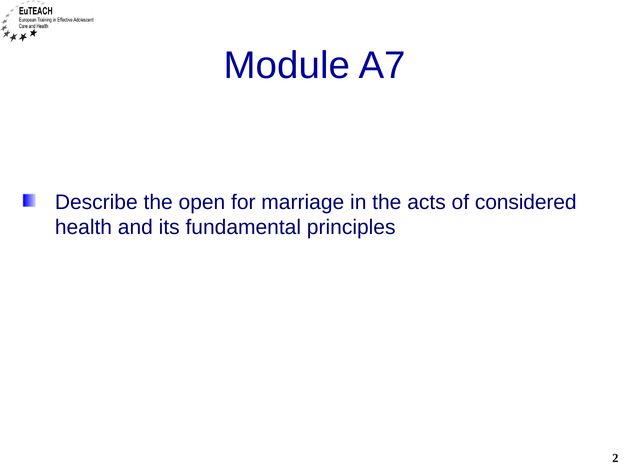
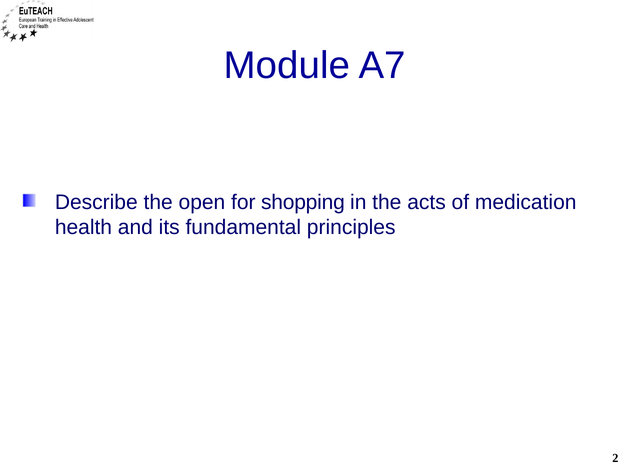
marriage: marriage -> shopping
considered: considered -> medication
